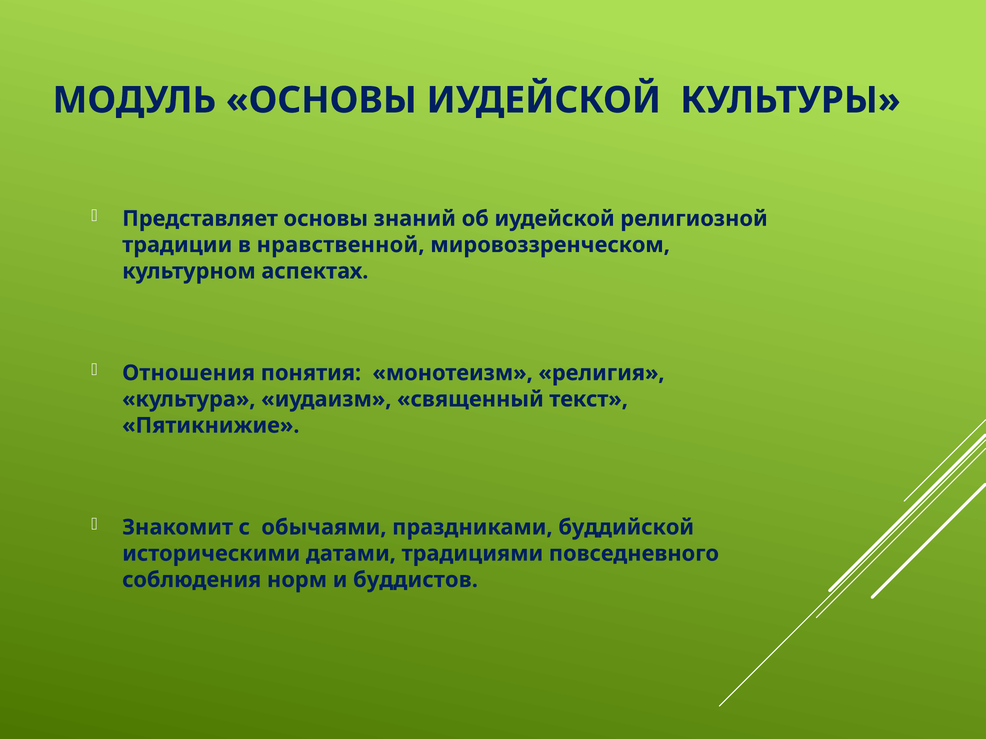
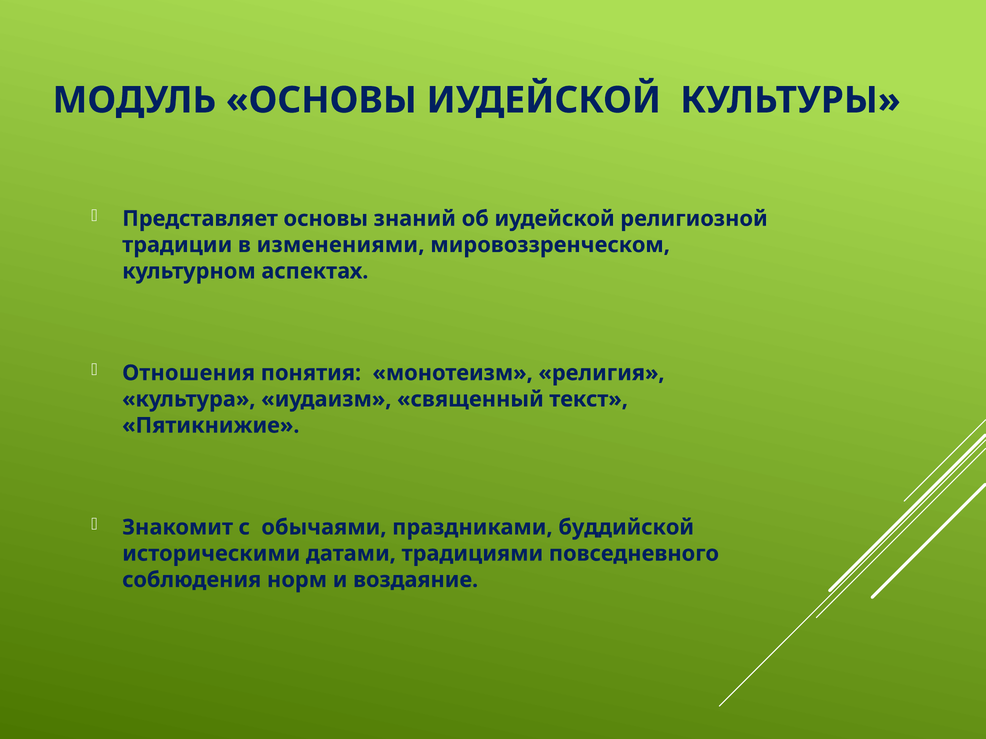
нравственной: нравственной -> изменениями
буддистов: буддистов -> воздаяние
